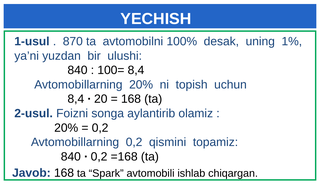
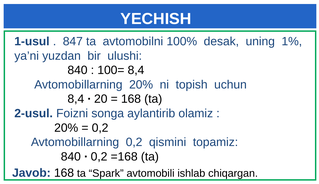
870: 870 -> 847
